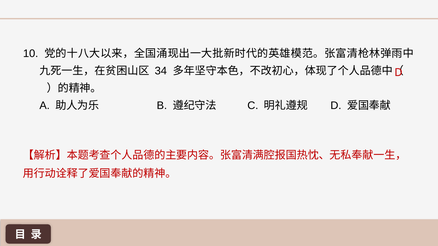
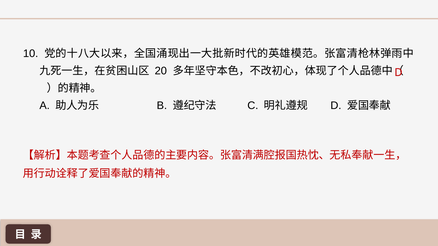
34: 34 -> 20
